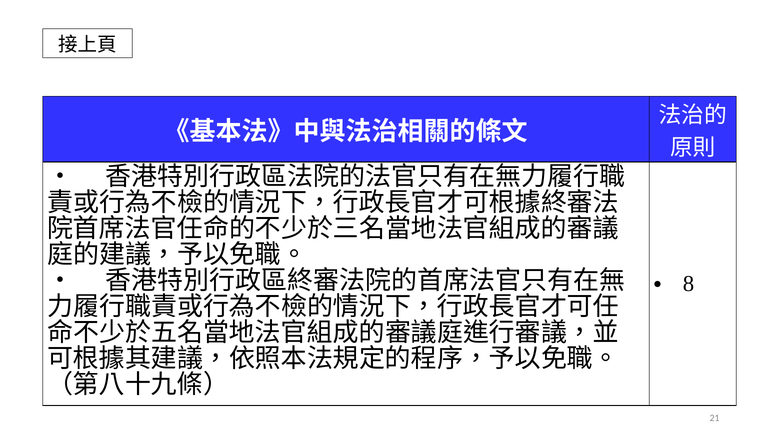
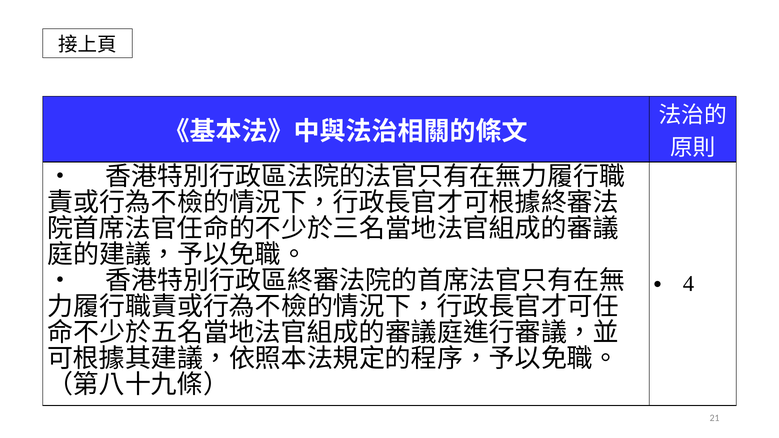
8: 8 -> 4
